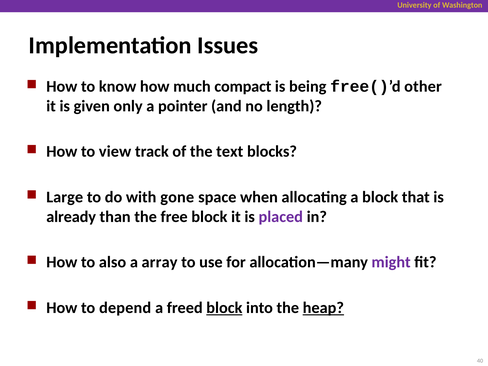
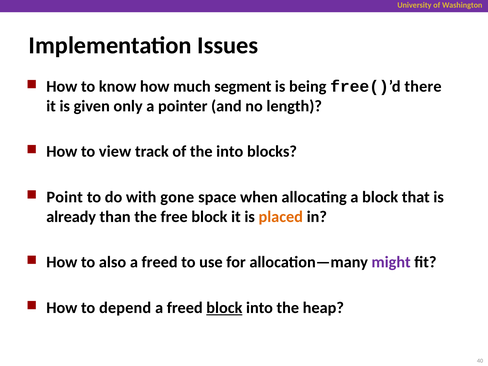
compact: compact -> segment
other: other -> there
the text: text -> into
Large: Large -> Point
placed colour: purple -> orange
array at (160, 262): array -> freed
heap underline: present -> none
